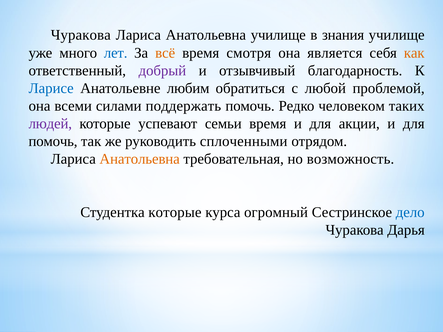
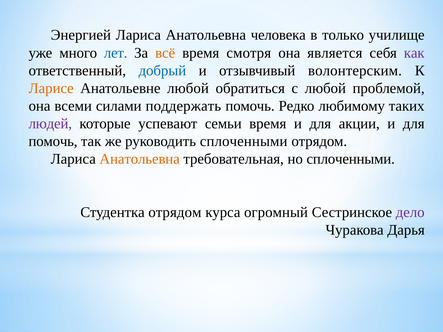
Чуракова at (81, 35): Чуракова -> Энергией
Анатольевна училище: училище -> человека
знания: знания -> только
как colour: orange -> purple
добрый colour: purple -> blue
благодарность: благодарность -> волонтерским
Ларисе colour: blue -> orange
Анатольевне любим: любим -> любой
человеком: человеком -> любимому
но возможность: возможность -> сплоченными
Студентка которые: которые -> отрядом
дело colour: blue -> purple
